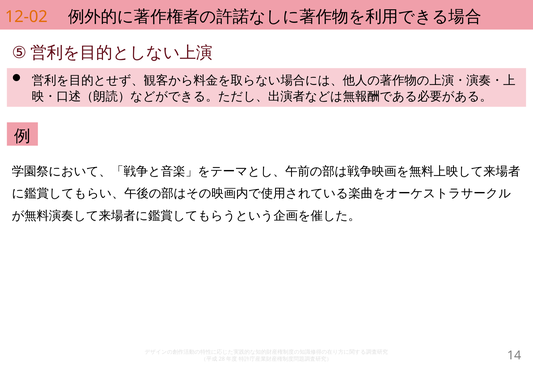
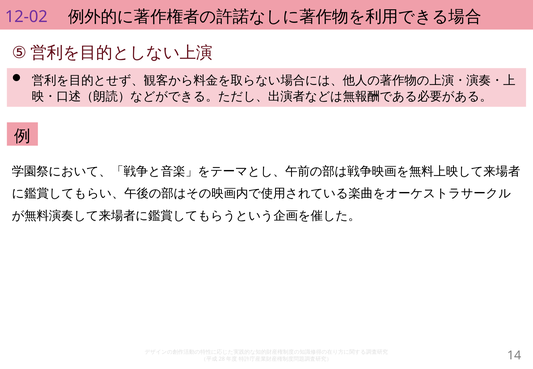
12-02 colour: orange -> purple
